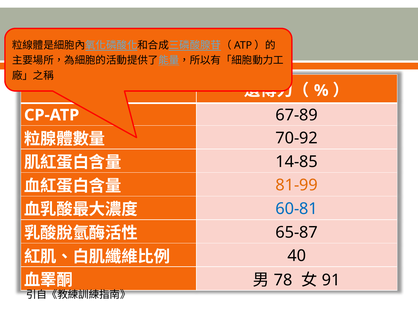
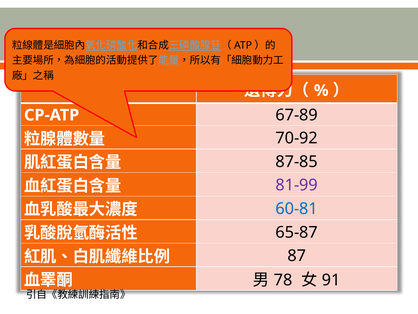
14-85: 14-85 -> 87-85
81-99 colour: orange -> purple
40: 40 -> 87
